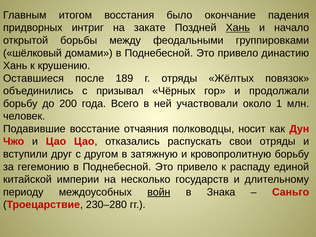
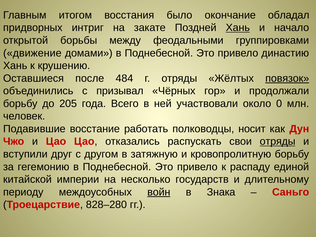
падения: падения -> обладал
шёлковый: шёлковый -> движение
189: 189 -> 484
повязок underline: none -> present
200: 200 -> 205
1: 1 -> 0
отчаяния: отчаяния -> работать
отряды at (278, 142) underline: none -> present
230–280: 230–280 -> 828–280
